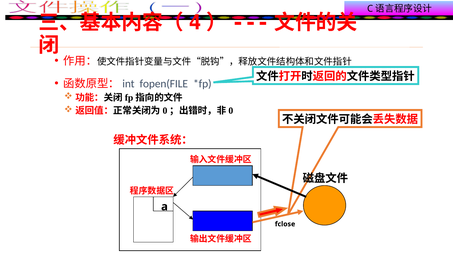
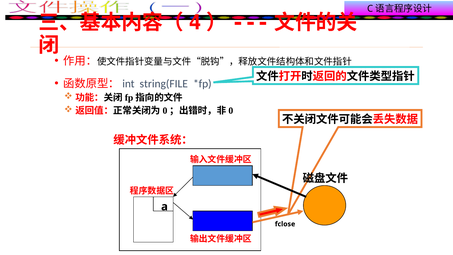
fopen(FILE: fopen(FILE -> string(FILE
